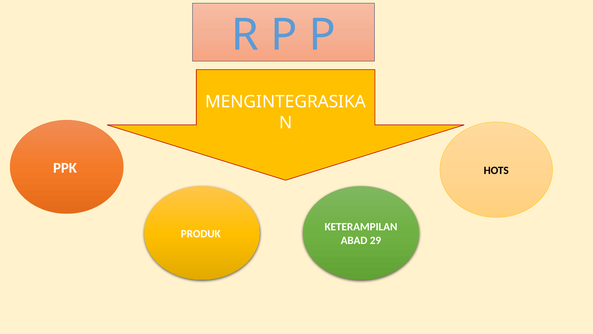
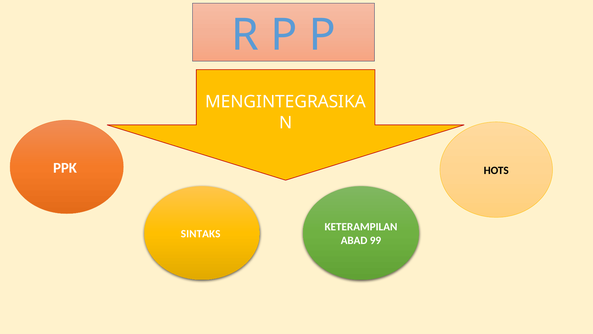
PRODUK: PRODUK -> SINTAKS
29: 29 -> 99
